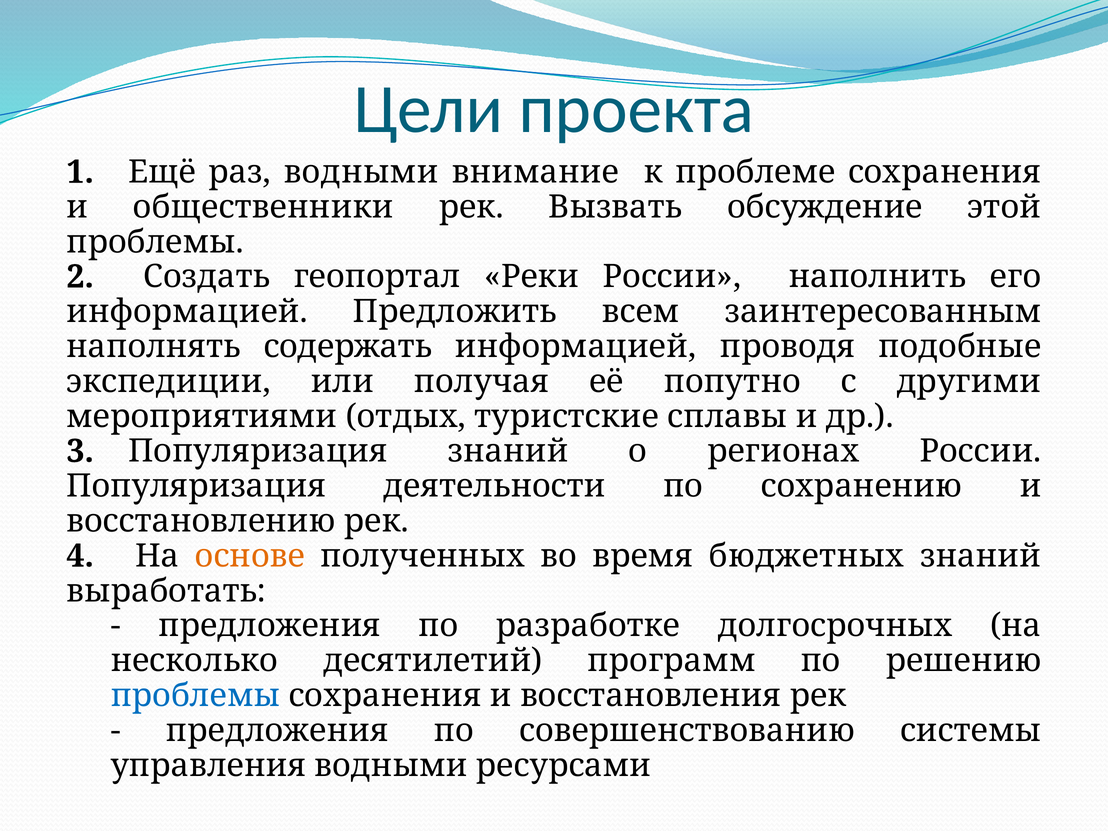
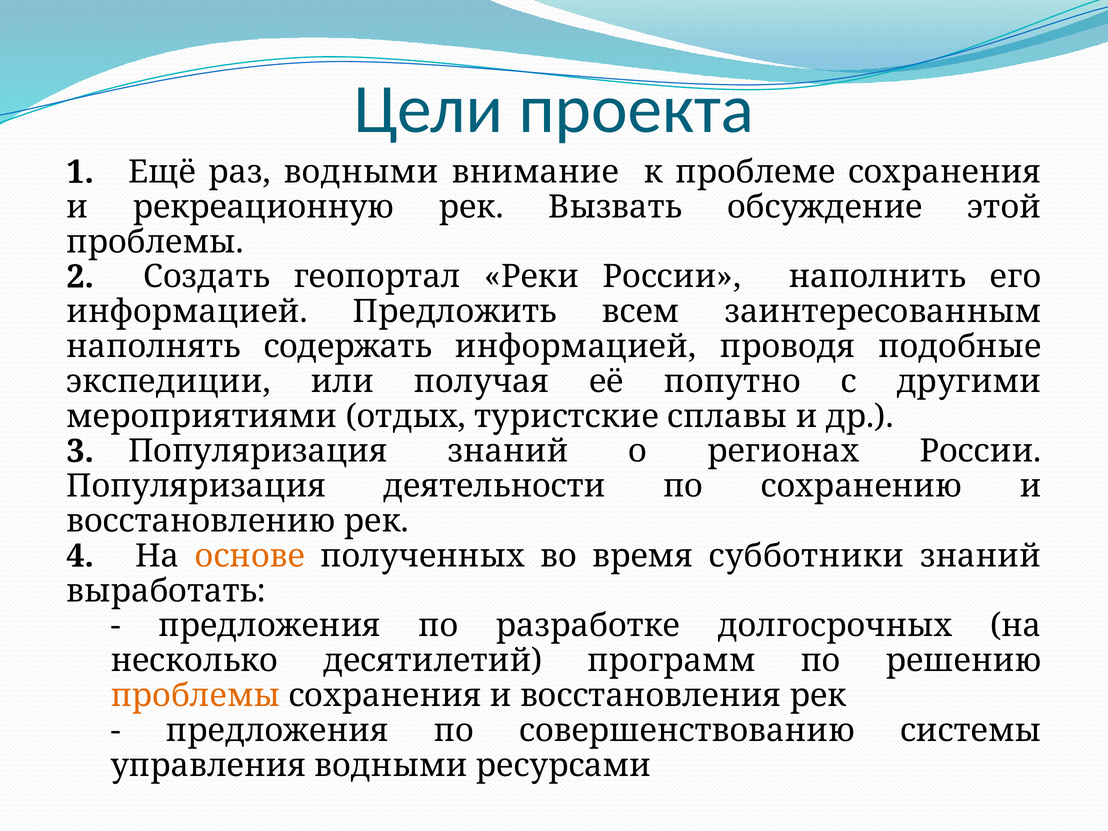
общественники: общественники -> рекреационную
бюджетных: бюджетных -> субботники
проблемы at (195, 696) colour: blue -> orange
